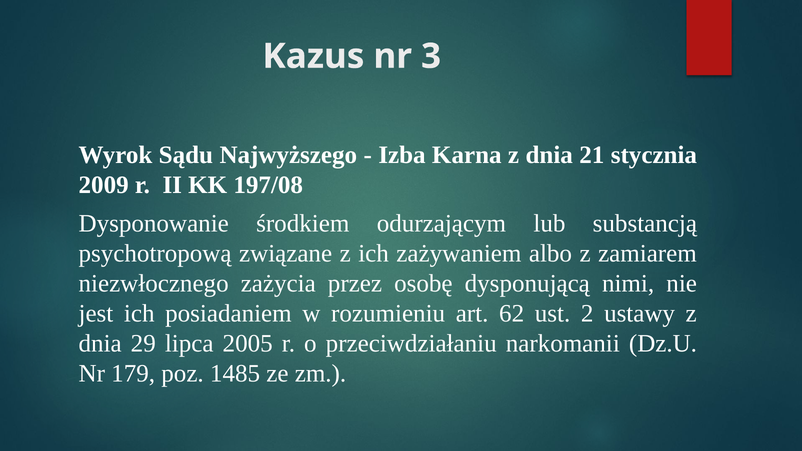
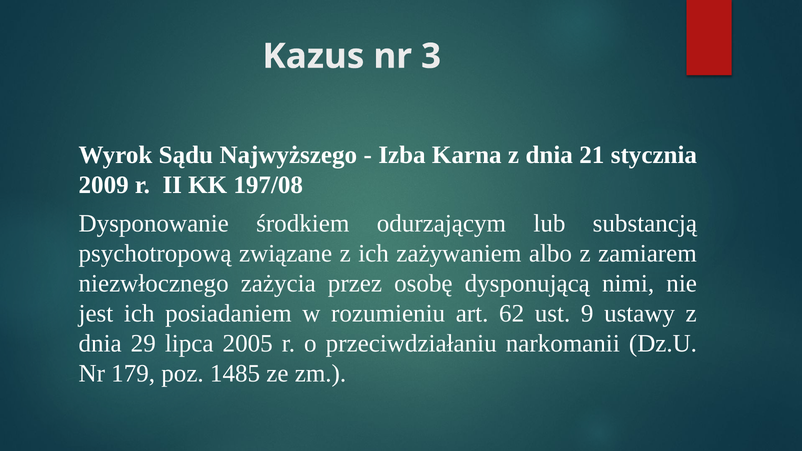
2: 2 -> 9
